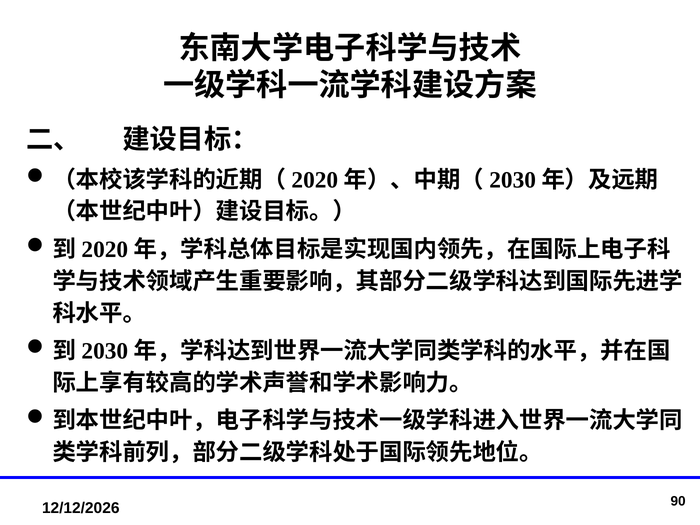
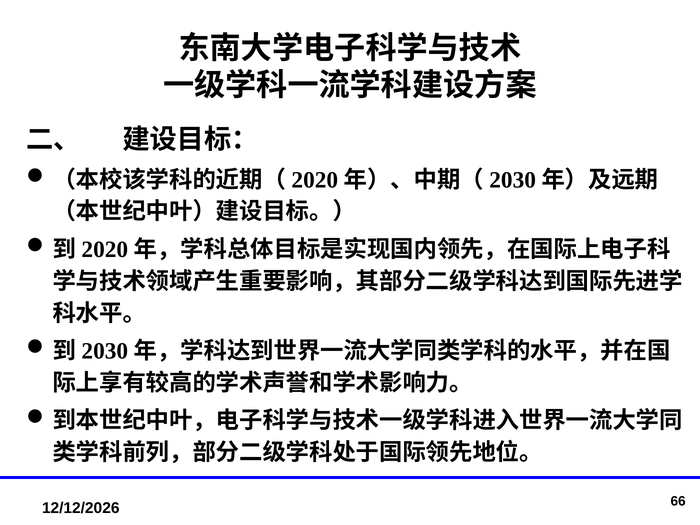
90: 90 -> 66
